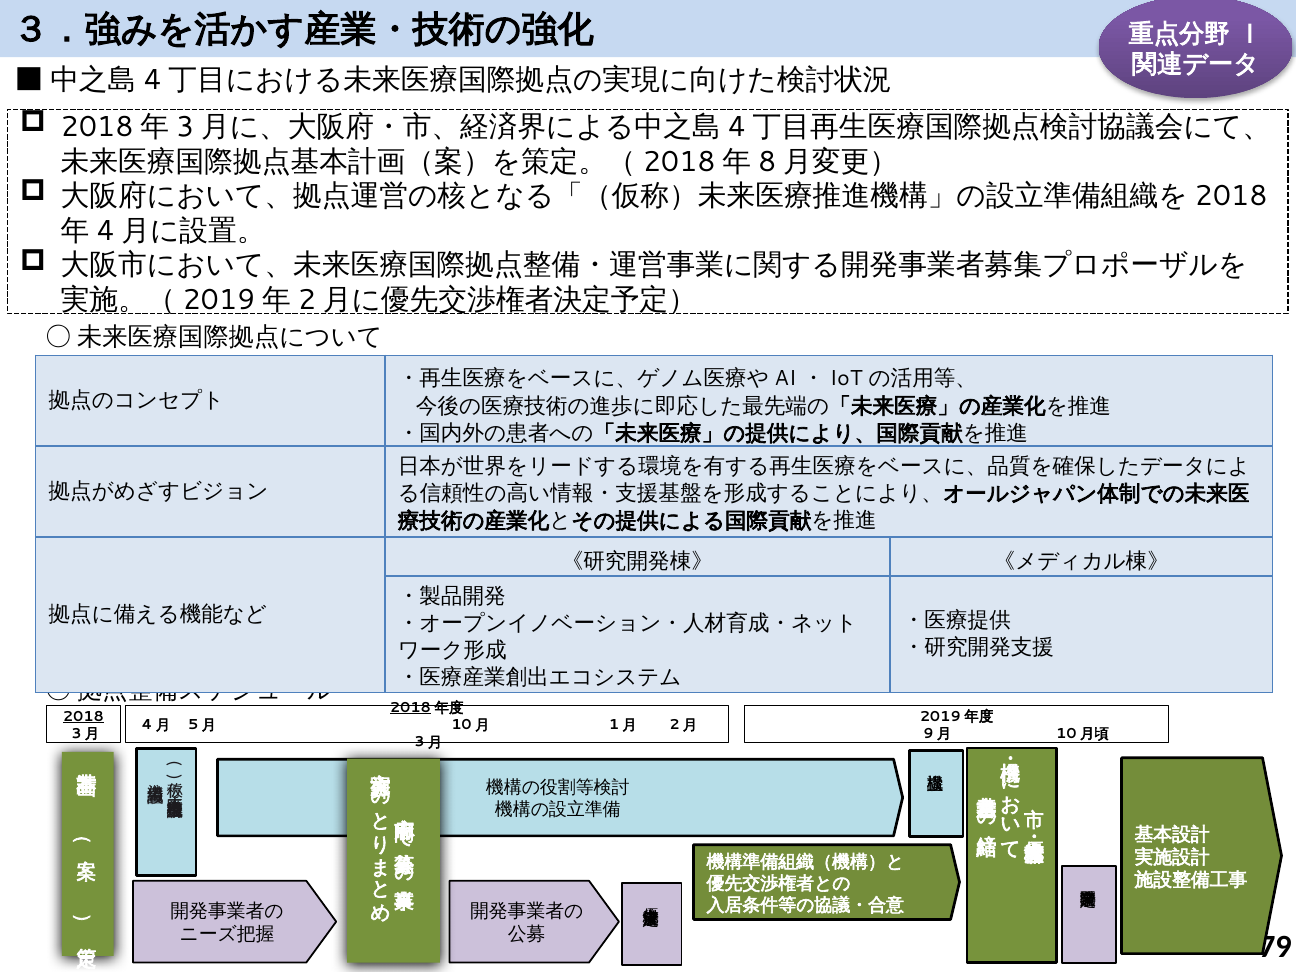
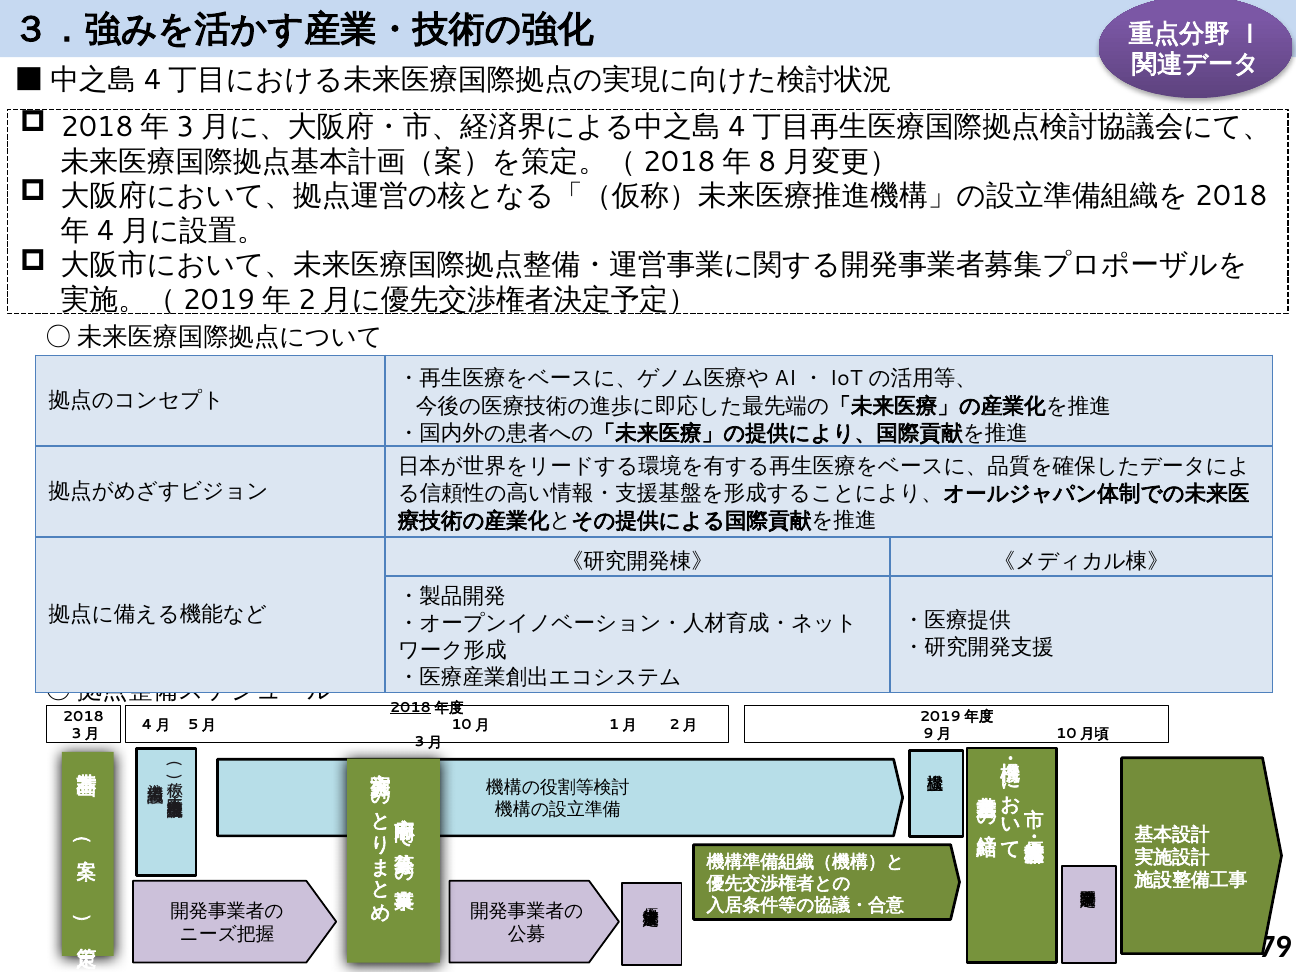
2018 at (83, 716) underline: present -> none
